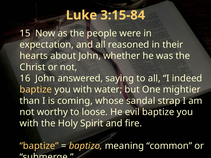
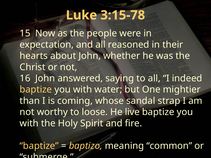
3:15-84: 3:15-84 -> 3:15-78
evil: evil -> live
